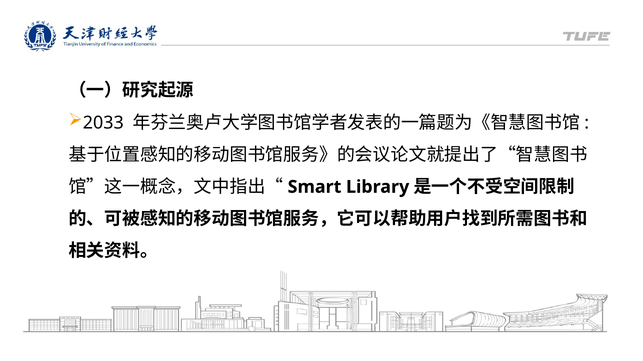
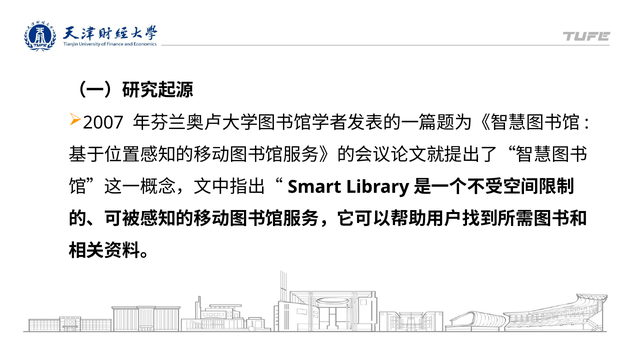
2033: 2033 -> 2007
